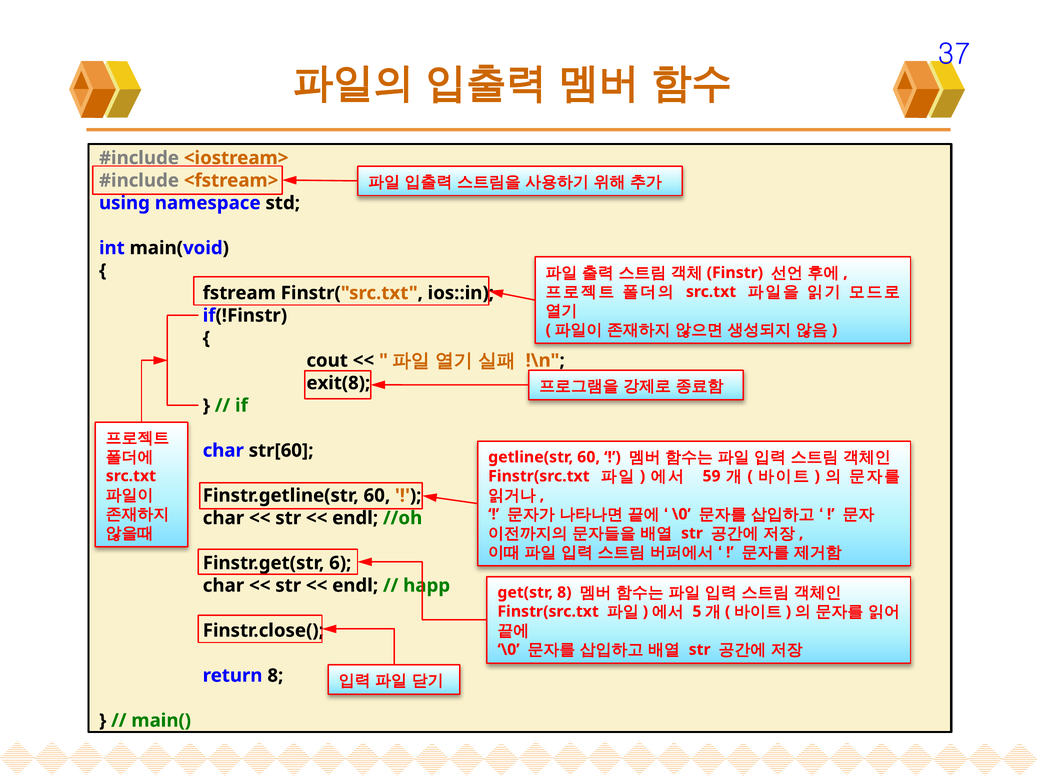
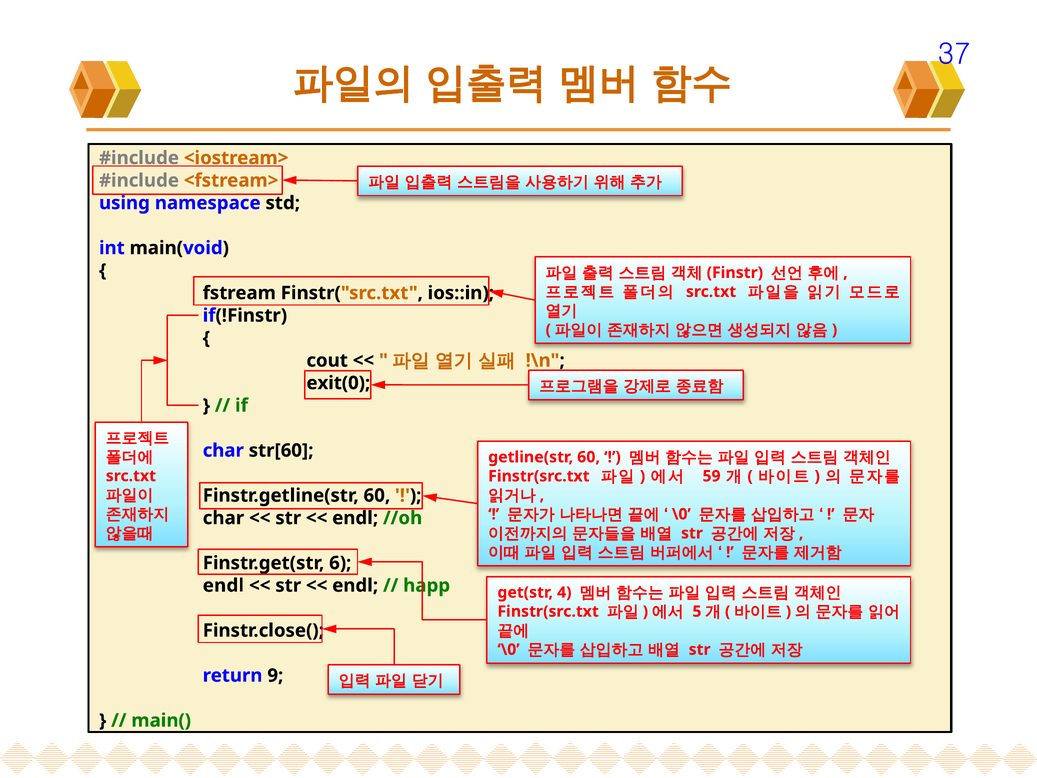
exit(8: exit(8 -> exit(0
char at (223, 585): char -> endl
get(str 8: 8 -> 4
return 8: 8 -> 9
